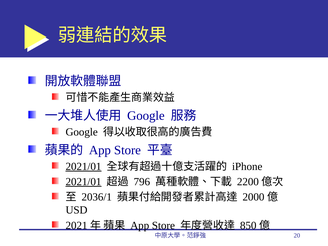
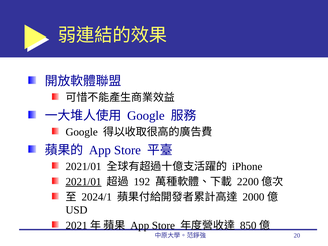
2021/01 at (83, 166) underline: present -> none
796: 796 -> 192
2036/1: 2036/1 -> 2024/1
